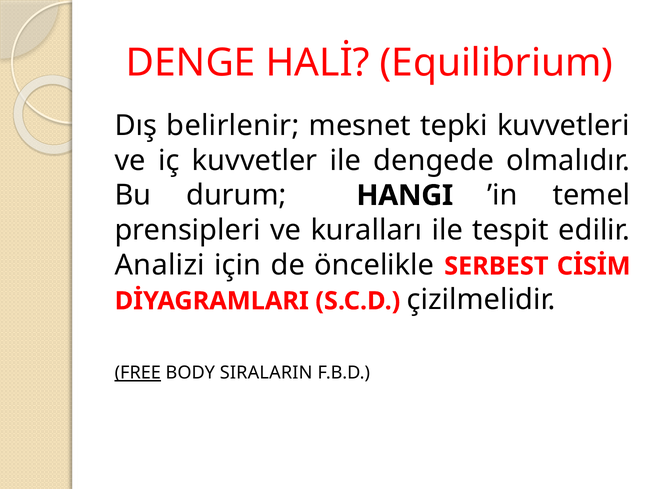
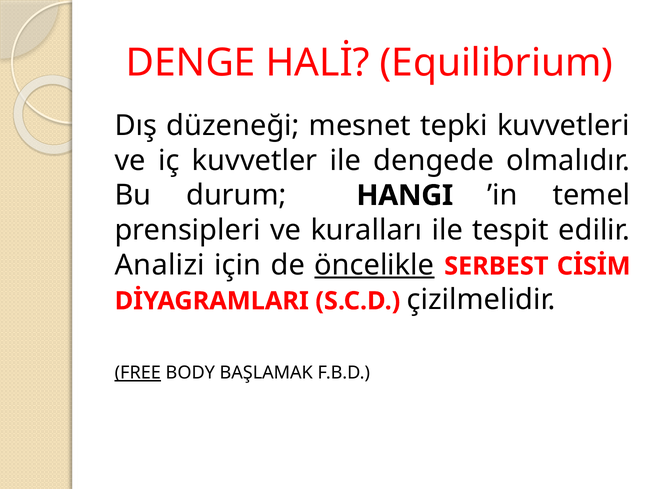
belirlenir: belirlenir -> düzeneği
öncelikle underline: none -> present
SIRALARIN: SIRALARIN -> BAŞLAMAK
